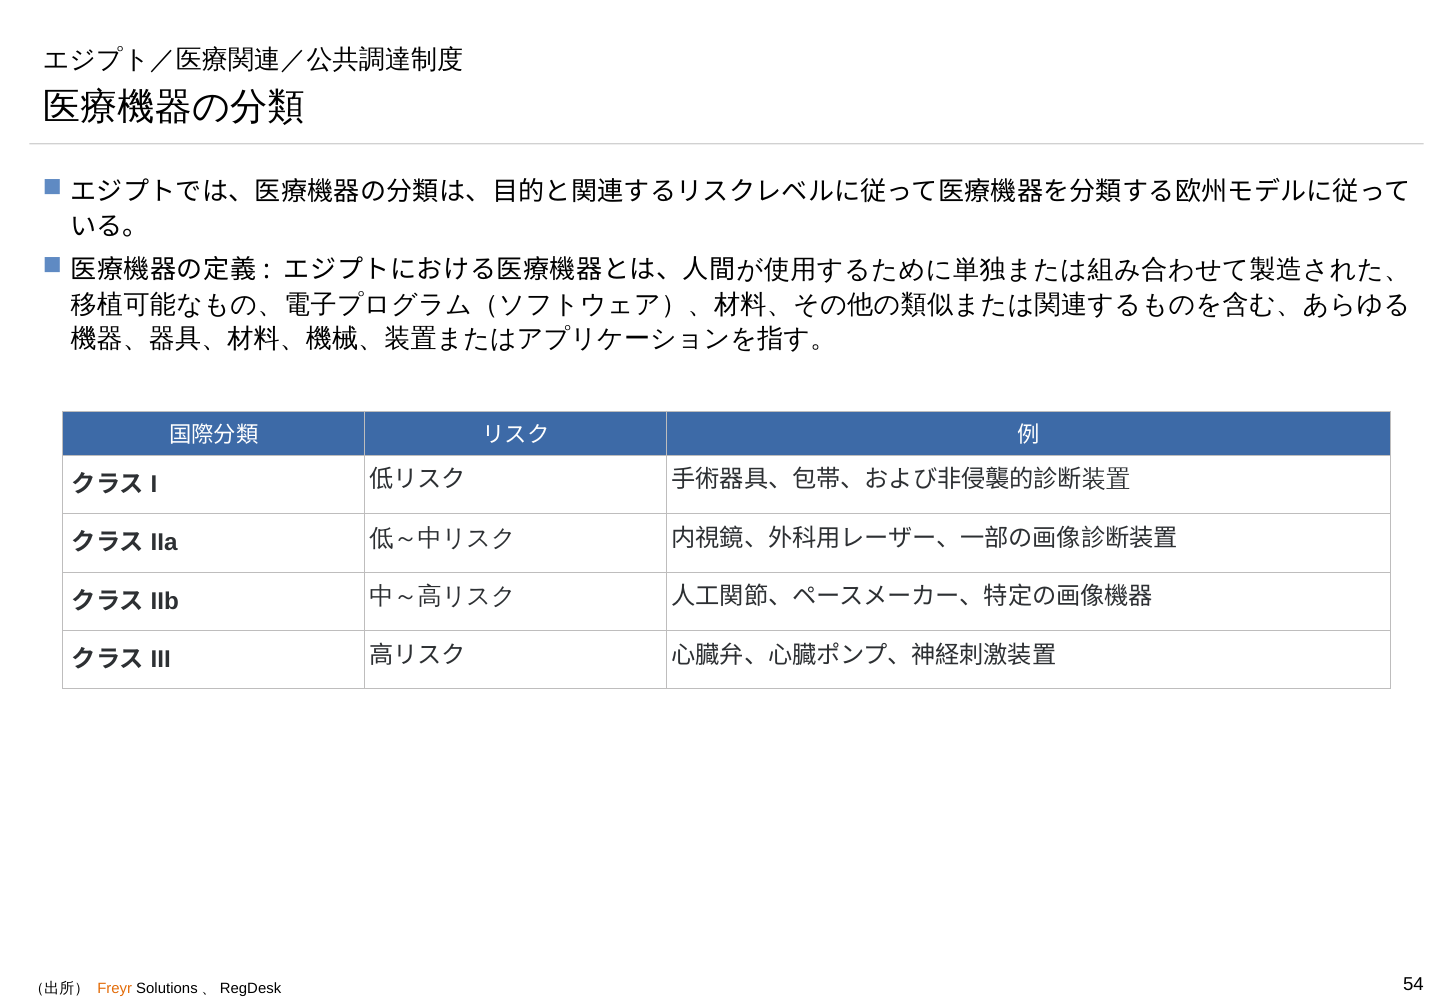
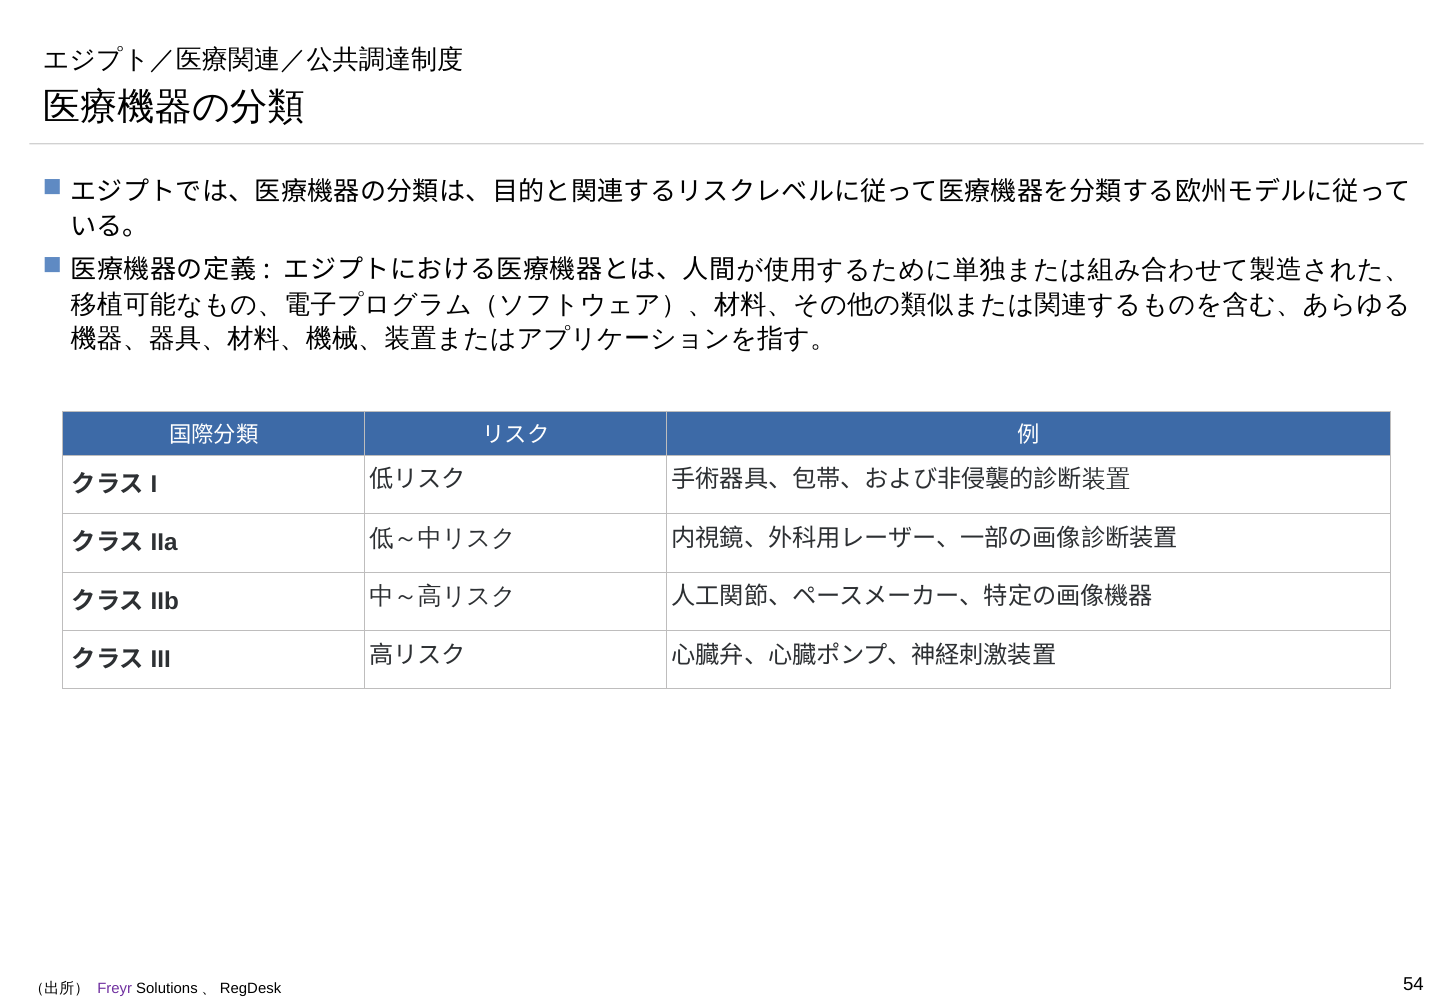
Freyr colour: orange -> purple
